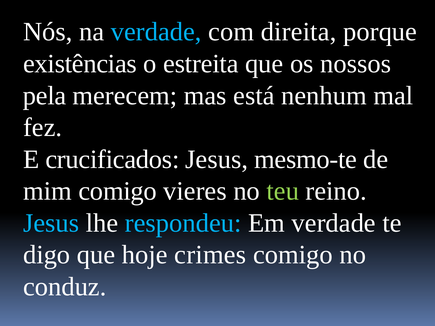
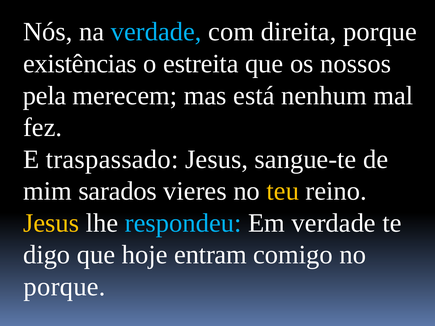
crucificados: crucificados -> traspassado
mesmo-te: mesmo-te -> sangue-te
mim comigo: comigo -> sarados
teu colour: light green -> yellow
Jesus at (51, 223) colour: light blue -> yellow
crimes: crimes -> entram
conduz at (65, 287): conduz -> porque
